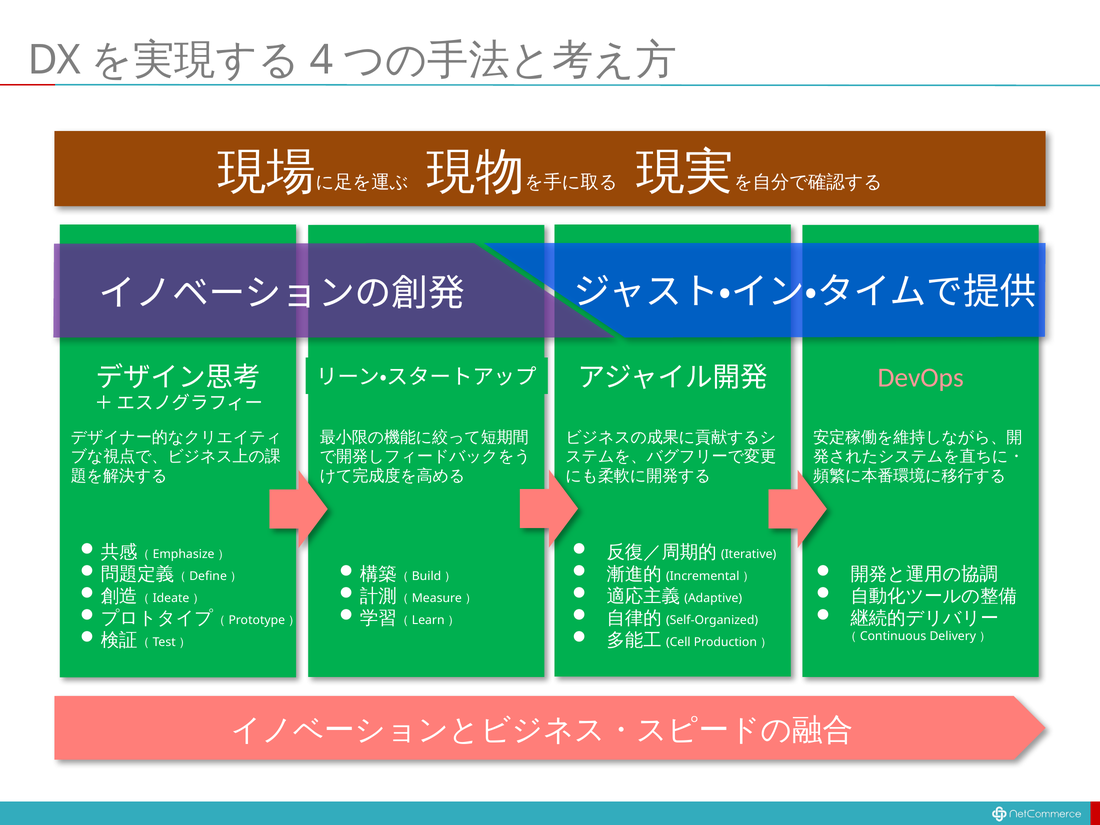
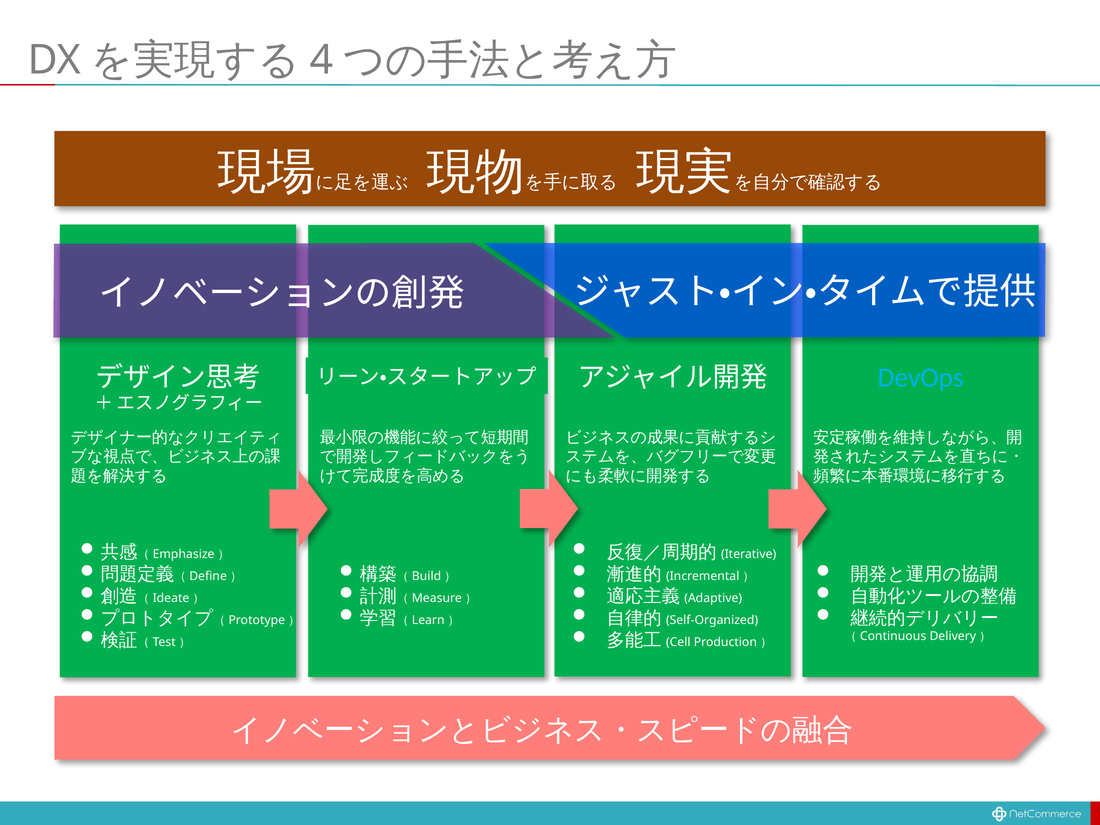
DevOps colour: pink -> light blue
